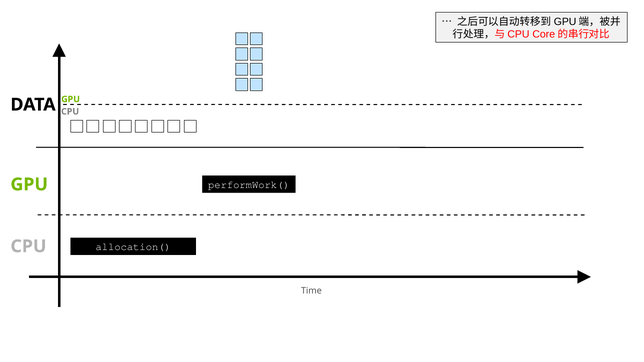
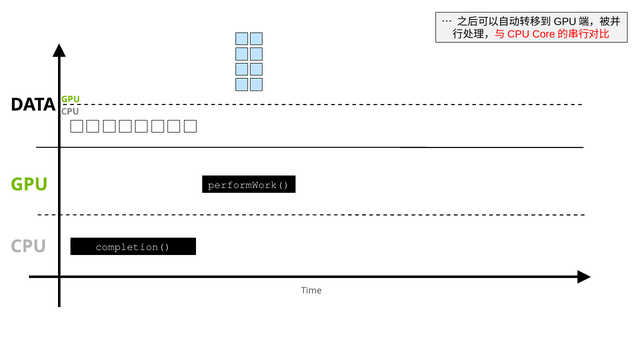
allocation(: allocation( -> completion(
